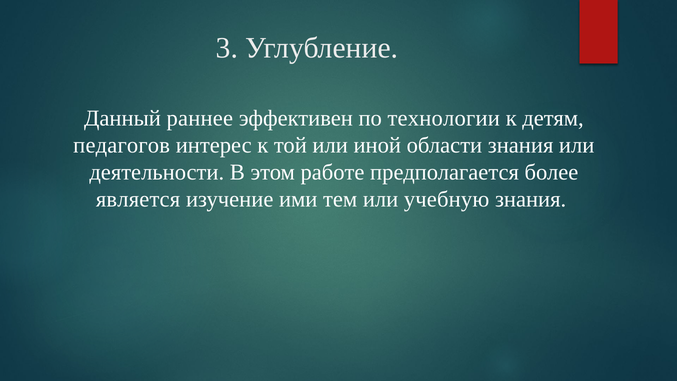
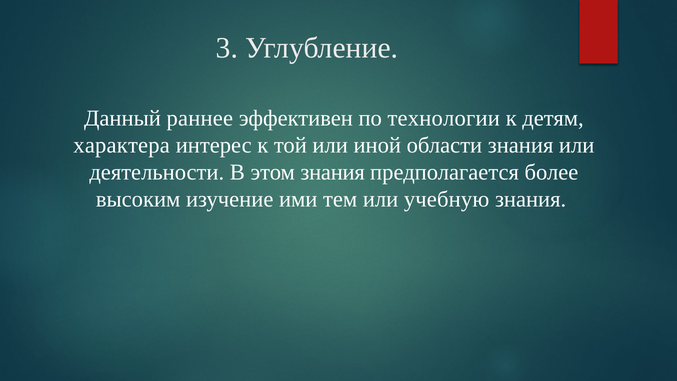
педагогов: педагогов -> характера
этом работе: работе -> знания
является: является -> высоким
